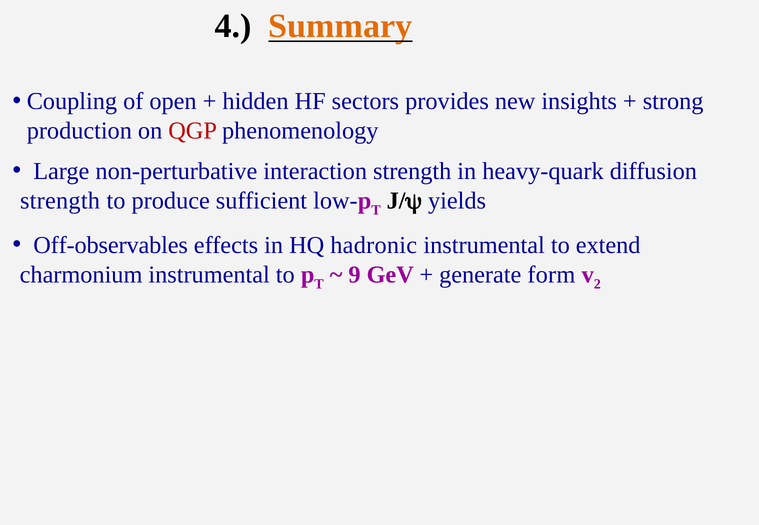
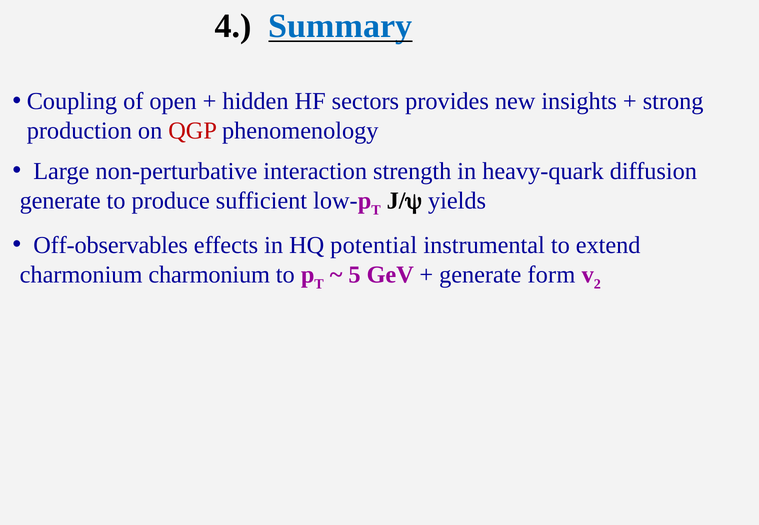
Summary colour: orange -> blue
strength at (60, 201): strength -> generate
hadronic: hadronic -> potential
charmonium instrumental: instrumental -> charmonium
9: 9 -> 5
